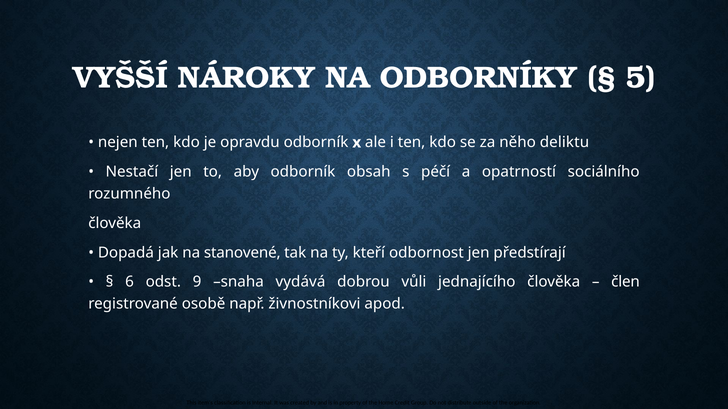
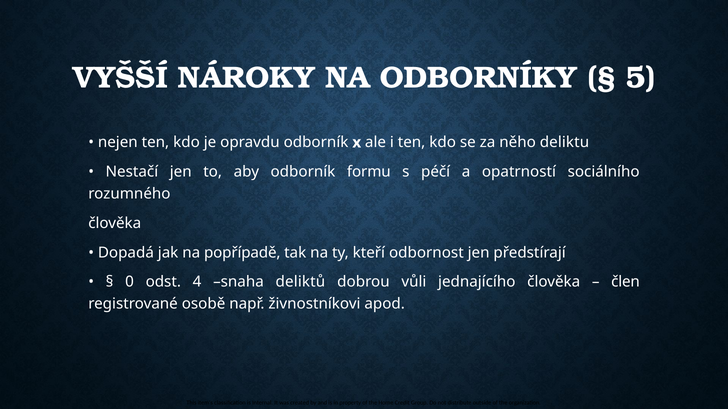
obsah: obsah -> formu
stanovené: stanovené -> popřípadě
6: 6 -> 0
9: 9 -> 4
vydává: vydává -> deliktů
